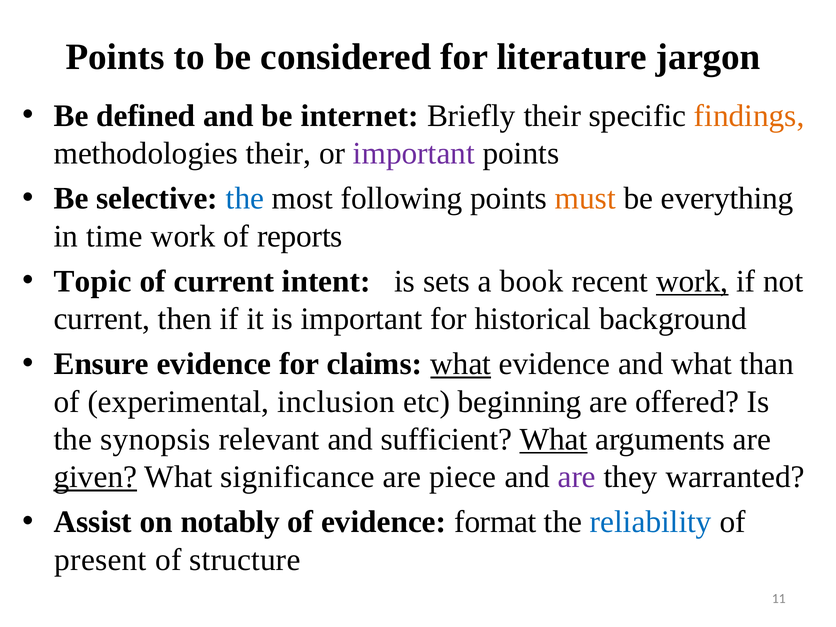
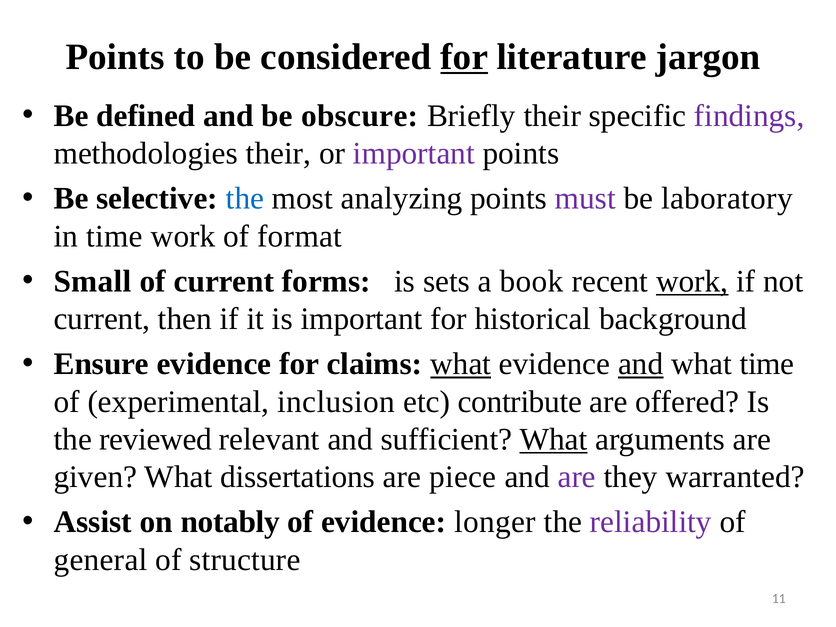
for at (464, 57) underline: none -> present
internet: internet -> obscure
findings colour: orange -> purple
following: following -> analyzing
must colour: orange -> purple
everything: everything -> laboratory
reports: reports -> format
Topic: Topic -> Small
intent: intent -> forms
and at (641, 364) underline: none -> present
what than: than -> time
beginning: beginning -> contribute
synopsis: synopsis -> reviewed
given underline: present -> none
significance: significance -> dissertations
format: format -> longer
reliability colour: blue -> purple
present: present -> general
